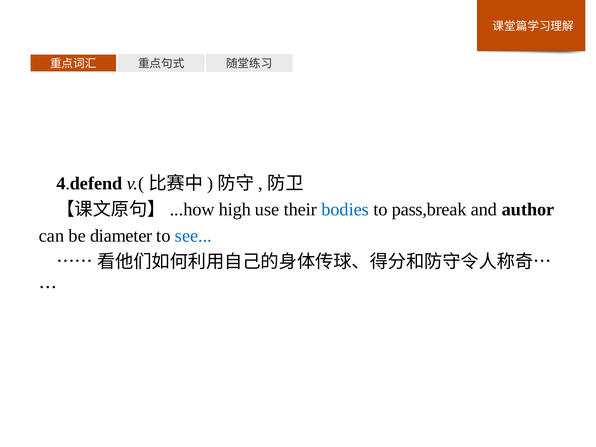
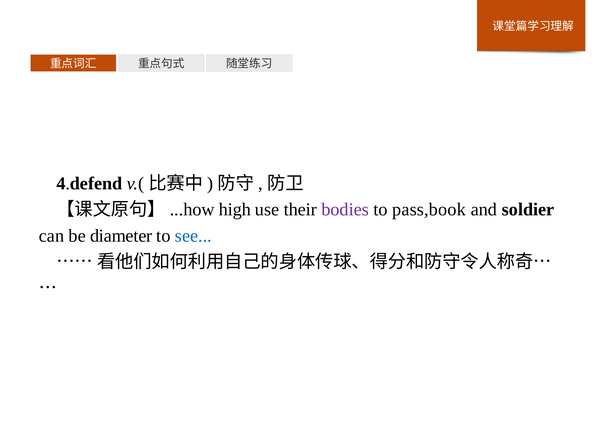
bodies colour: blue -> purple
pass,break: pass,break -> pass,book
author: author -> soldier
